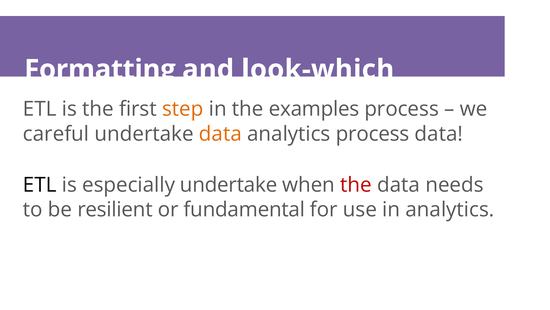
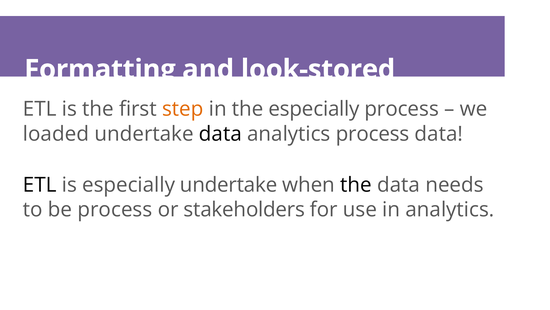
look-which: look-which -> look-stored
the examples: examples -> especially
careful: careful -> loaded
data at (220, 134) colour: orange -> black
the at (356, 185) colour: red -> black
be resilient: resilient -> process
fundamental: fundamental -> stakeholders
